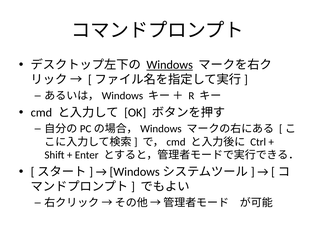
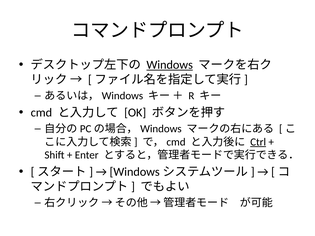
Ctrl underline: none -> present
